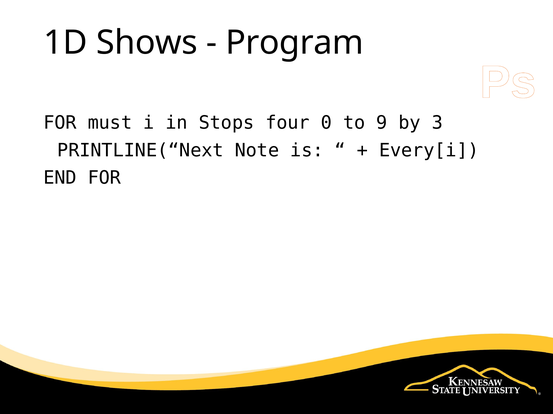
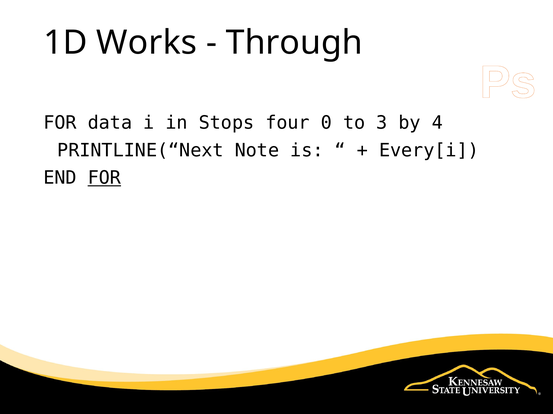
Shows: Shows -> Works
Program: Program -> Through
must: must -> data
9: 9 -> 3
3: 3 -> 4
FOR at (104, 178) underline: none -> present
